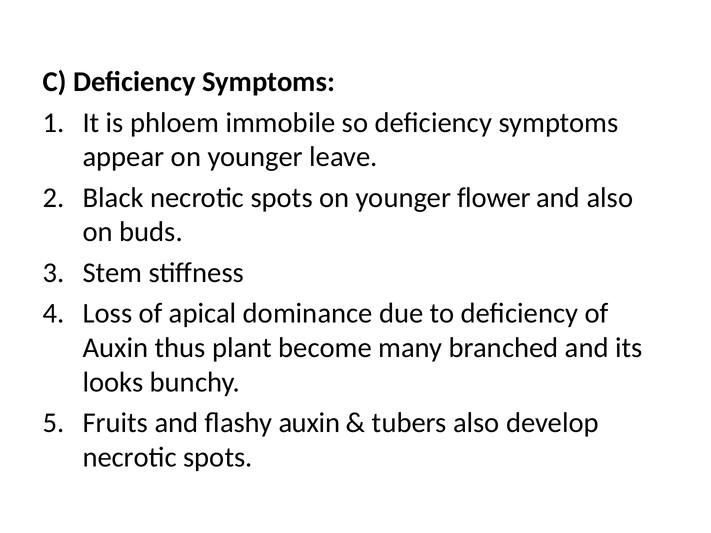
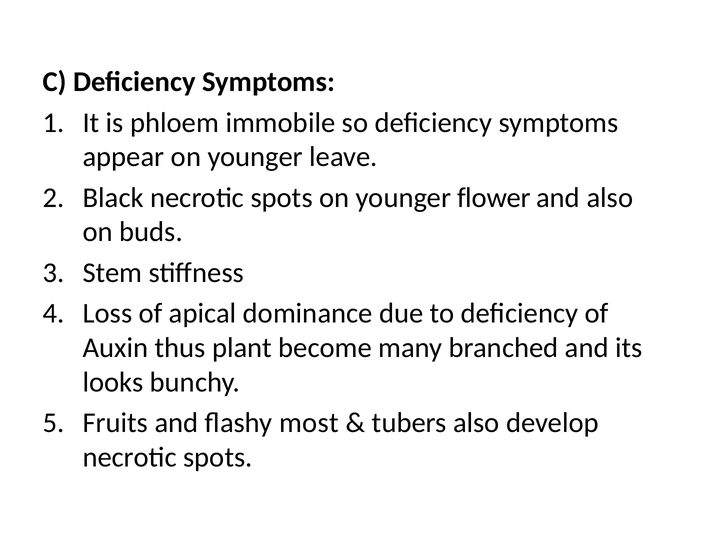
flashy auxin: auxin -> most
